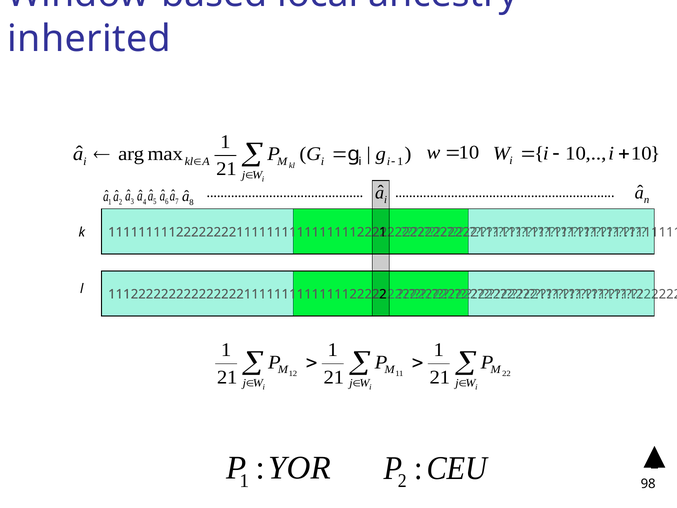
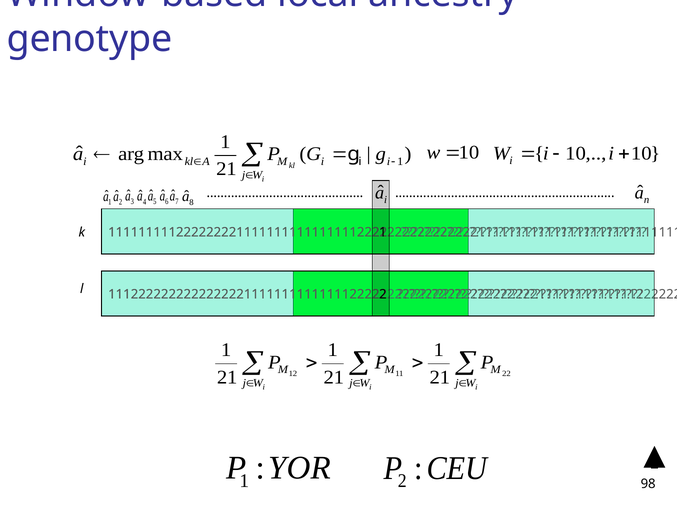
inherited: inherited -> genotype
